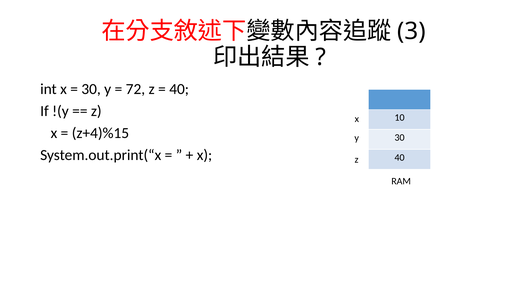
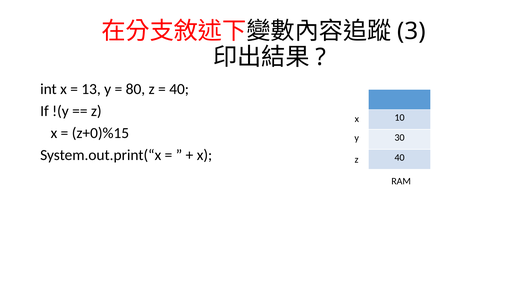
30 at (91, 89): 30 -> 13
72: 72 -> 80
z+4)%15: z+4)%15 -> z+0)%15
